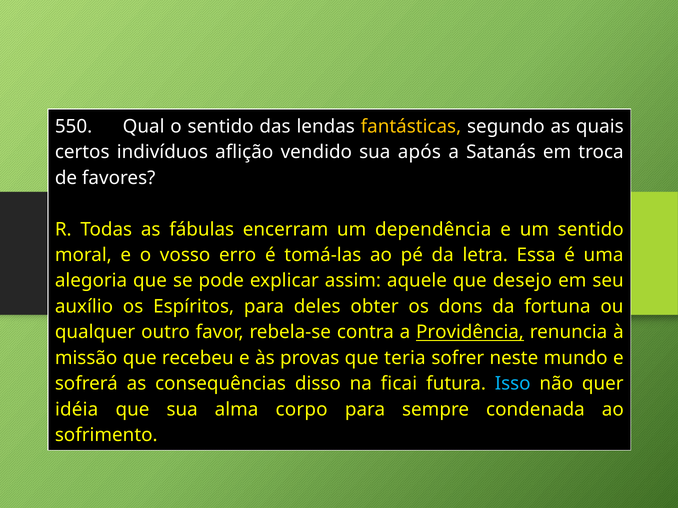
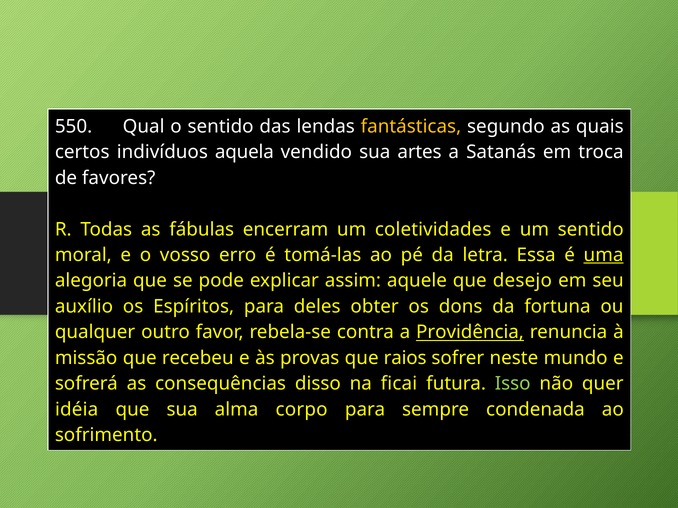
aflição: aflição -> aquela
após: após -> artes
dependência: dependência -> coletividades
uma underline: none -> present
teria: teria -> raios
Isso colour: light blue -> light green
